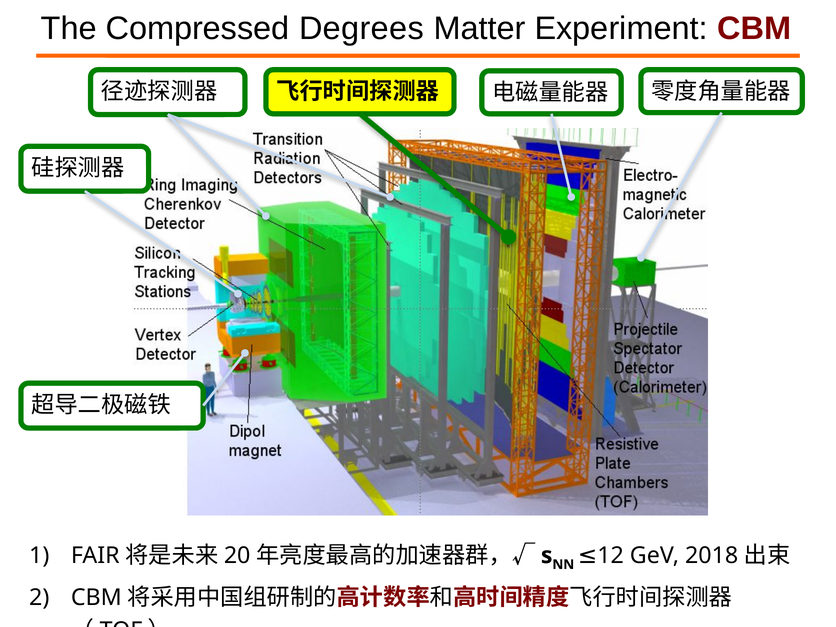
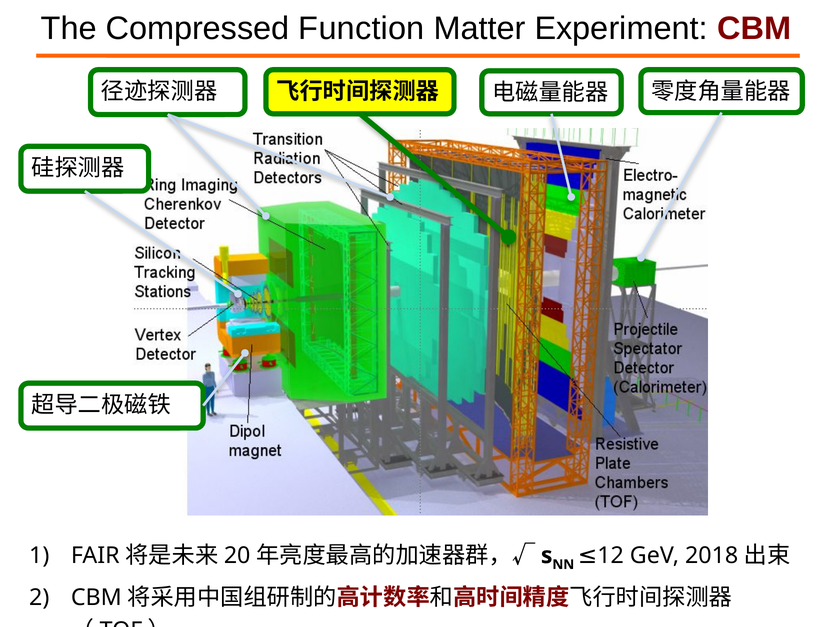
Degrees: Degrees -> Function
